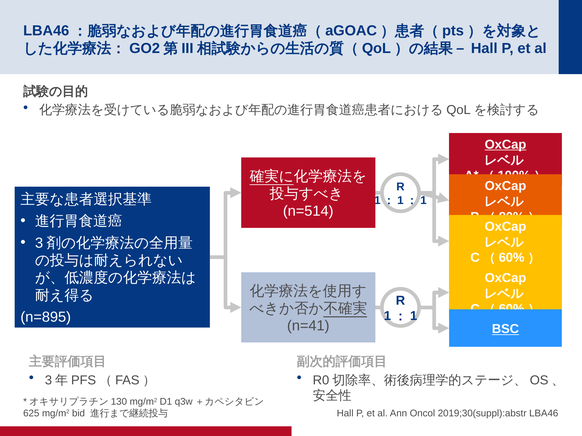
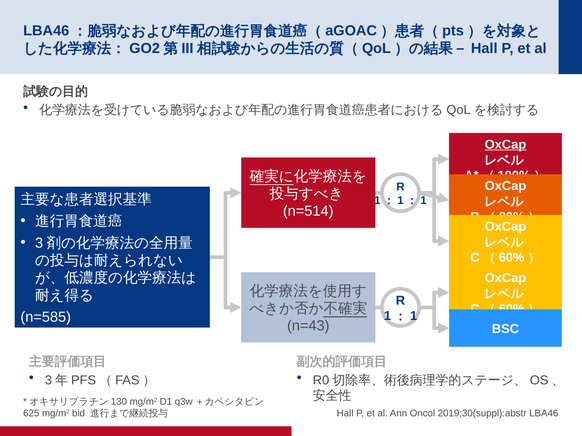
n=895: n=895 -> n=585
n=41: n=41 -> n=43
BSC underline: present -> none
